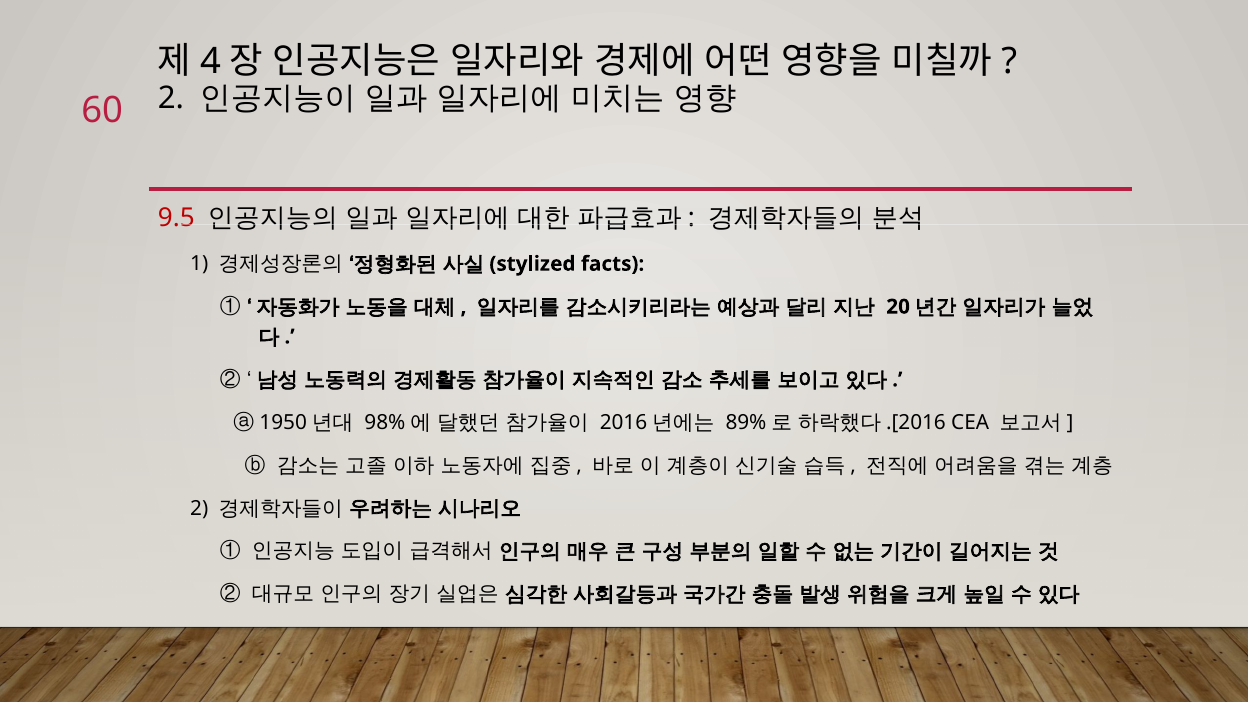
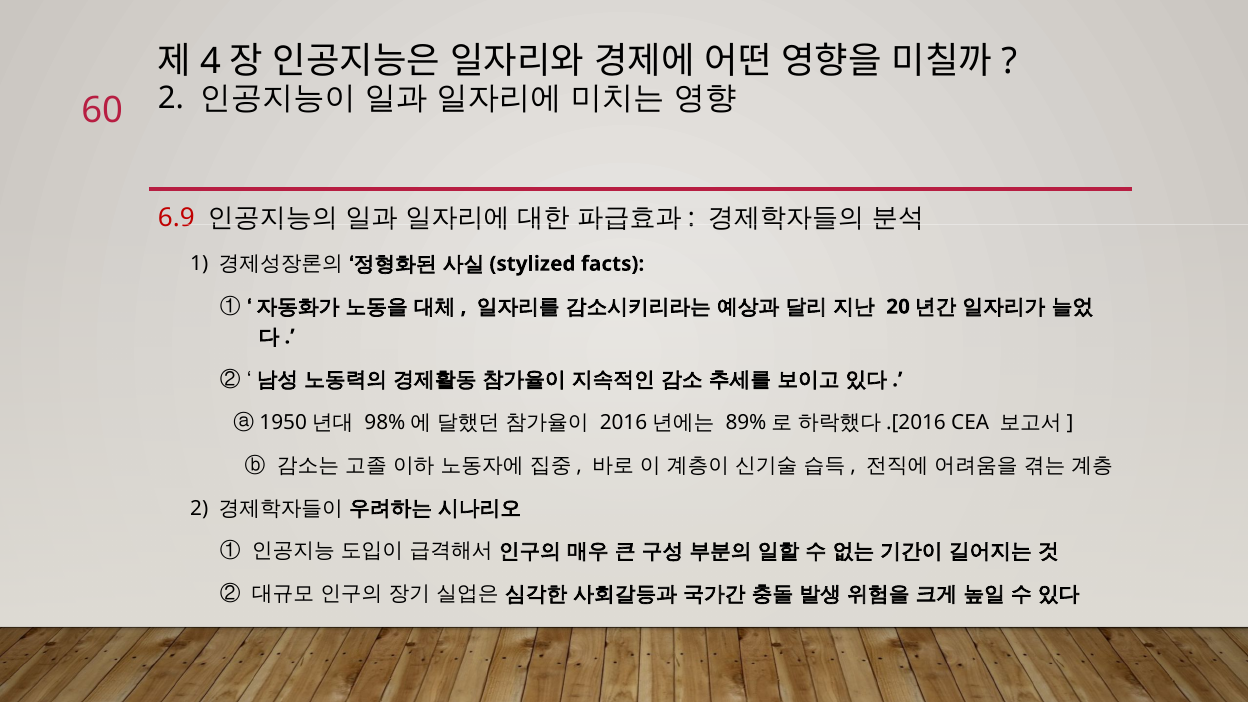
9.5: 9.5 -> 6.9
